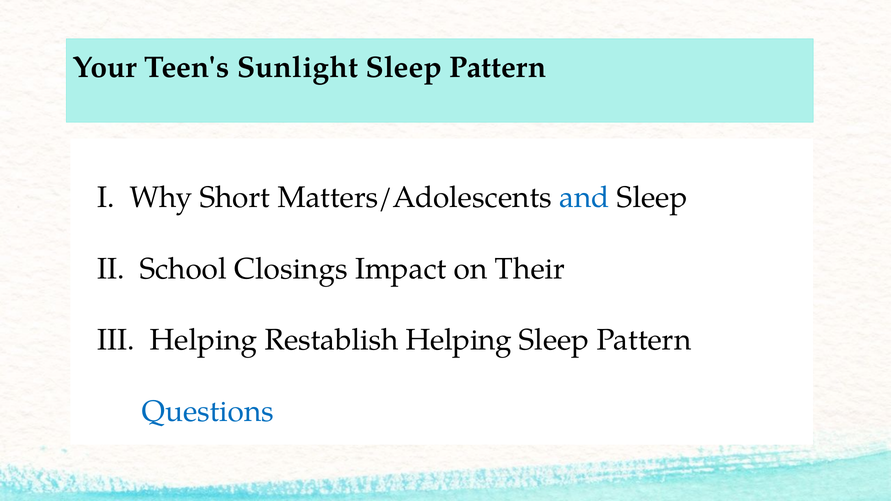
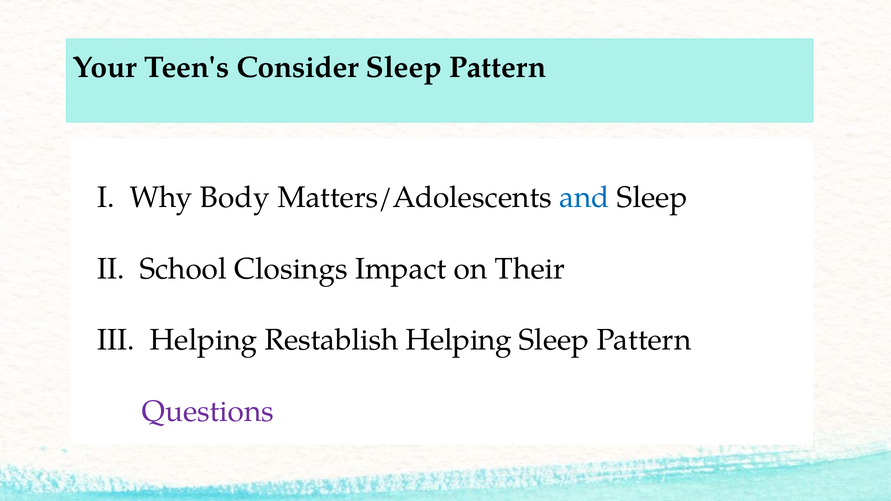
Sunlight: Sunlight -> Consider
Short: Short -> Body
Questions colour: blue -> purple
